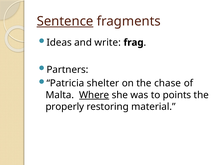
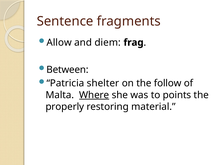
Sentence underline: present -> none
Ideas: Ideas -> Allow
write: write -> diem
Partners: Partners -> Between
chase: chase -> follow
